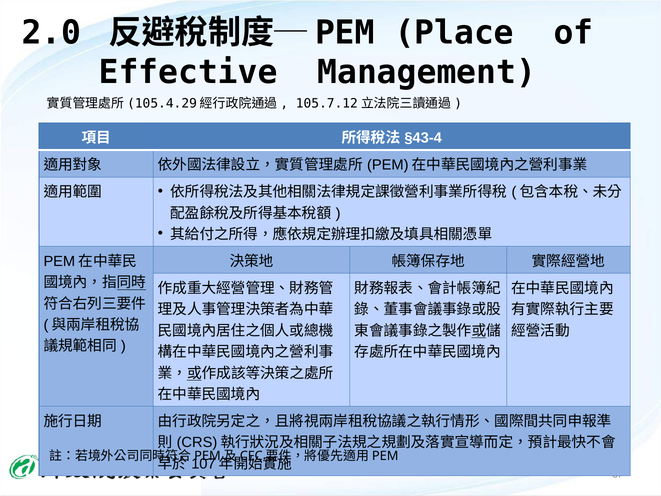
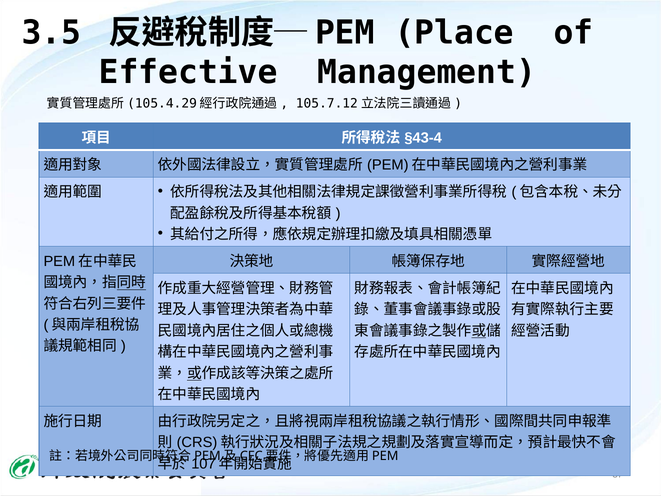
2.0: 2.0 -> 3.5
